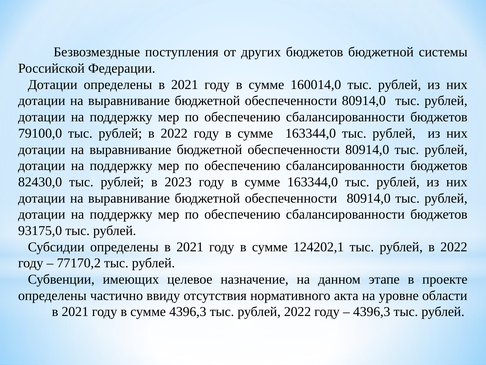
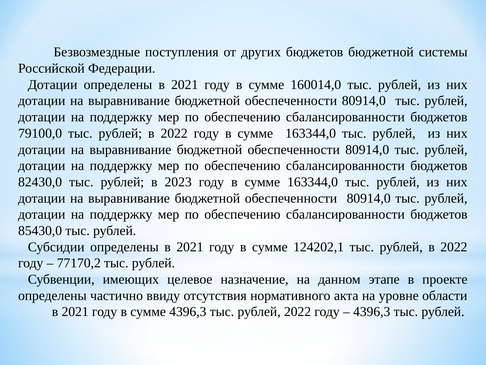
93175,0: 93175,0 -> 85430,0
